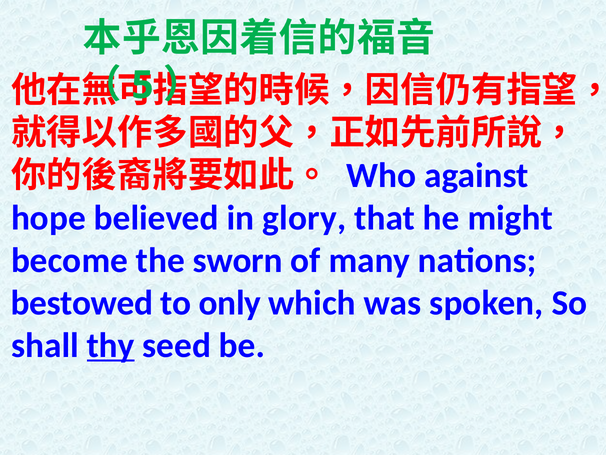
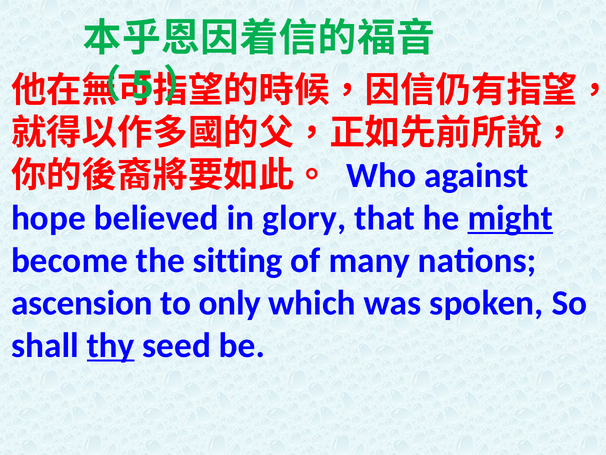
might underline: none -> present
sworn: sworn -> sitting
bestowed: bestowed -> ascension
